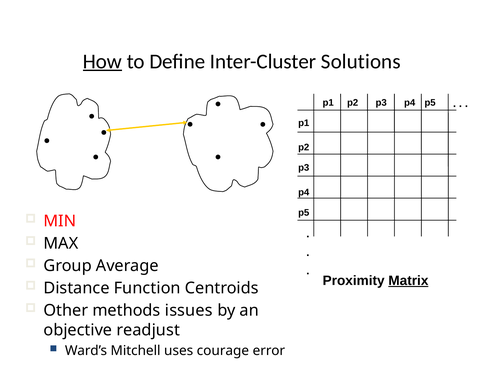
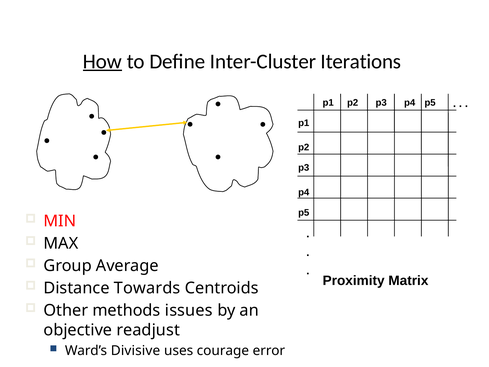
Solutions: Solutions -> Iterations
Matrix underline: present -> none
Function: Function -> Towards
Mitchell: Mitchell -> Divisive
